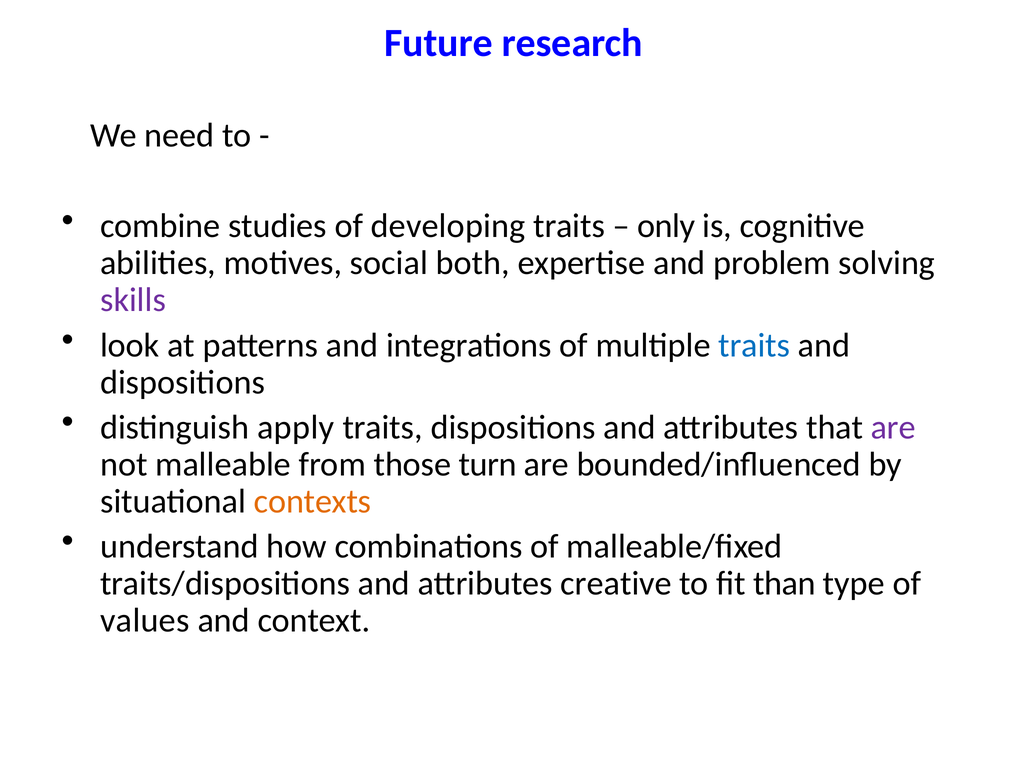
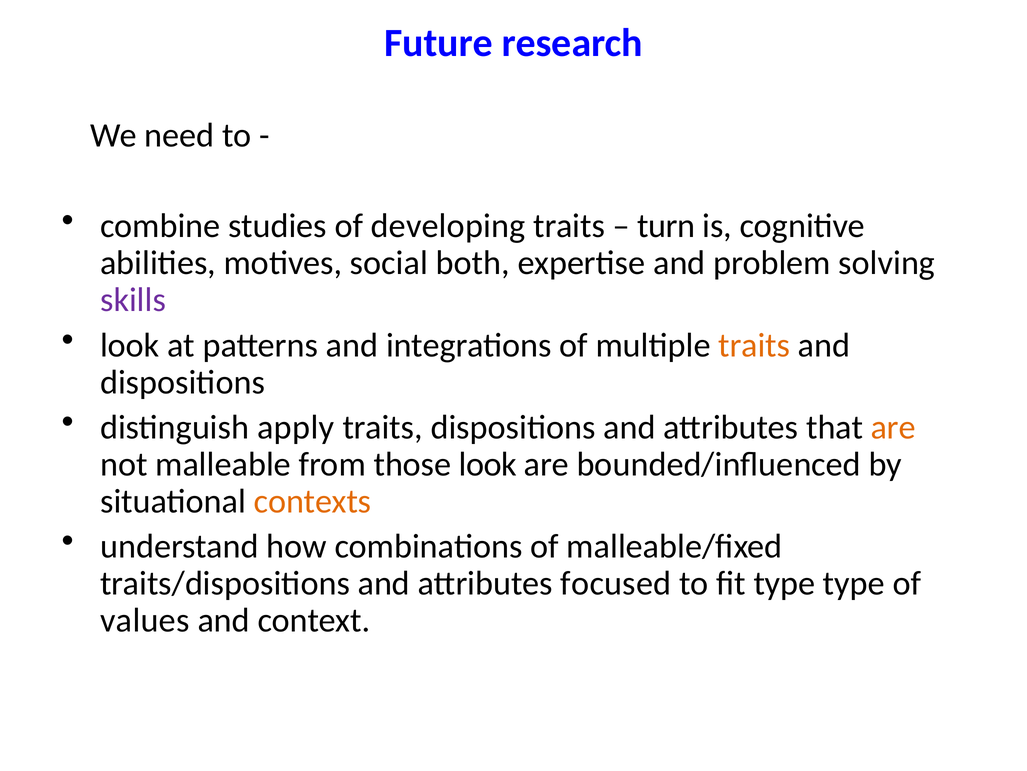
only: only -> turn
traits at (754, 345) colour: blue -> orange
are at (893, 427) colour: purple -> orange
those turn: turn -> look
creative: creative -> focused
fit than: than -> type
